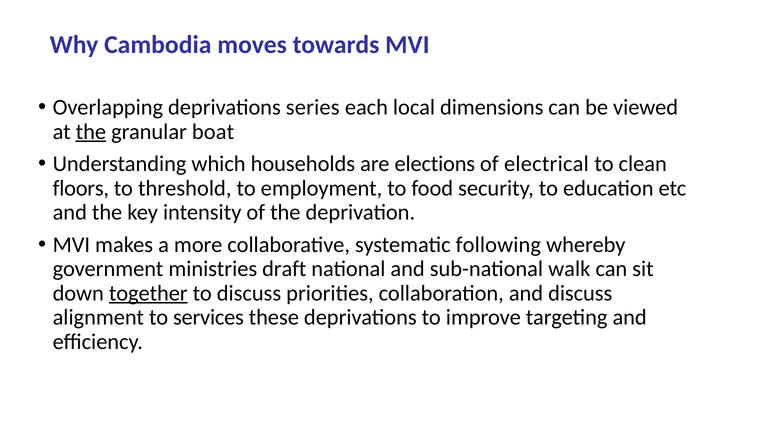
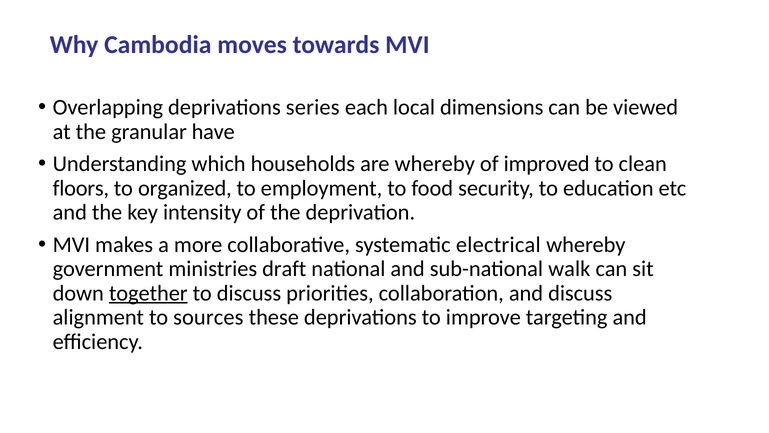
the at (91, 132) underline: present -> none
boat: boat -> have
are elections: elections -> whereby
electrical: electrical -> improved
threshold: threshold -> organized
following: following -> electrical
services: services -> sources
